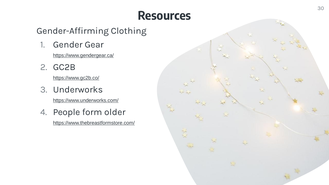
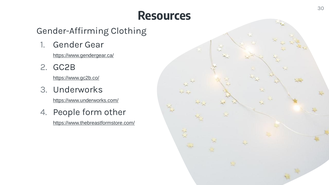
older: older -> other
